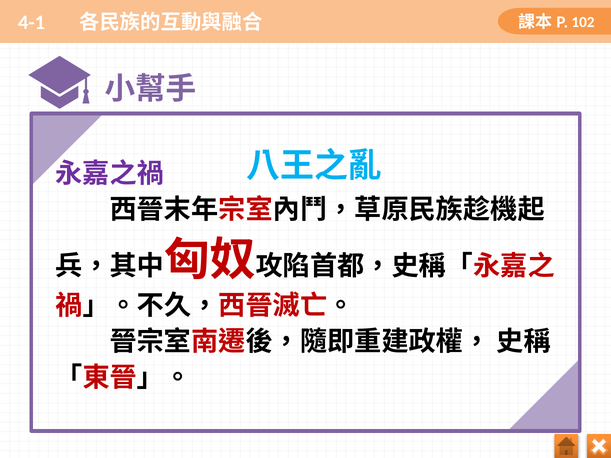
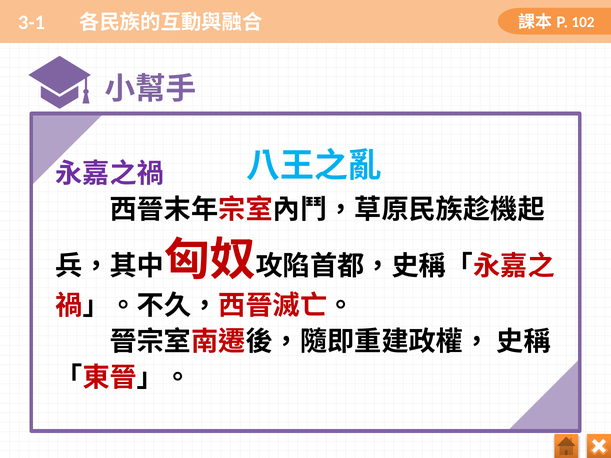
4-1: 4-1 -> 3-1
